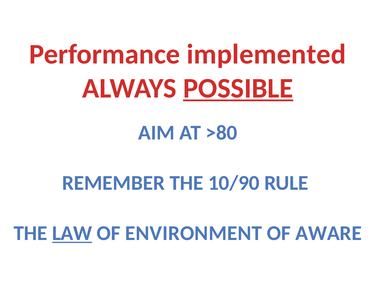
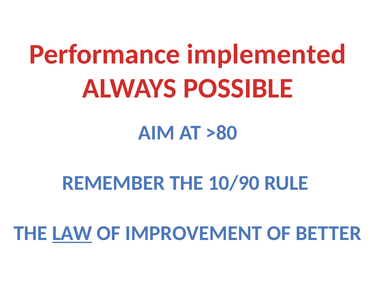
POSSIBLE underline: present -> none
ENVIRONMENT: ENVIRONMENT -> IMPROVEMENT
AWARE: AWARE -> BETTER
